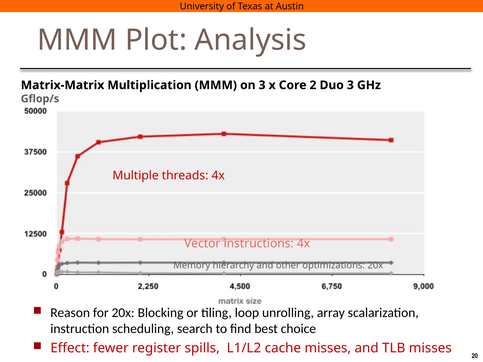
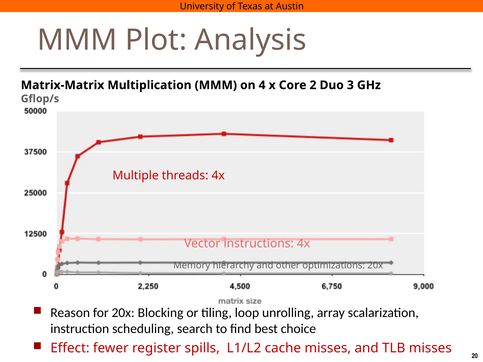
on 3: 3 -> 4
